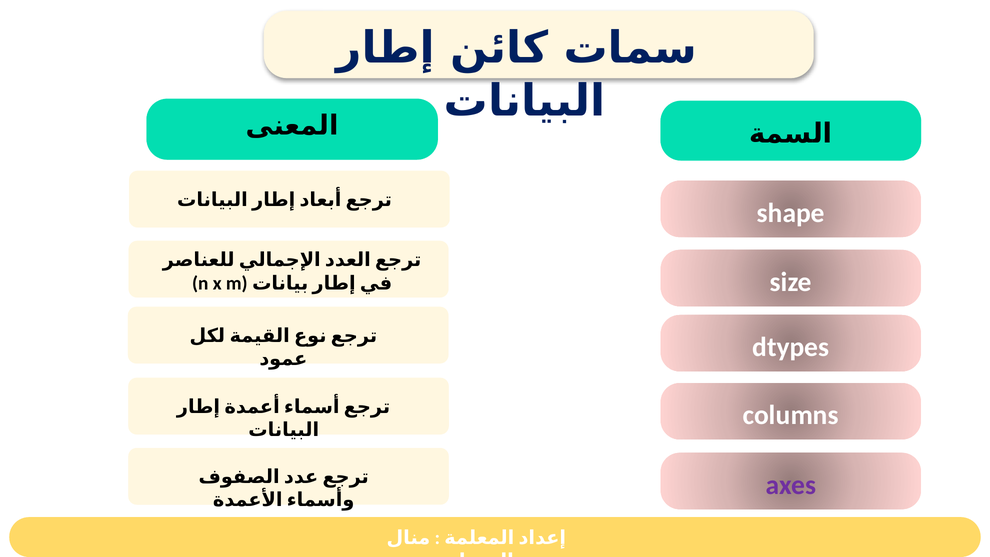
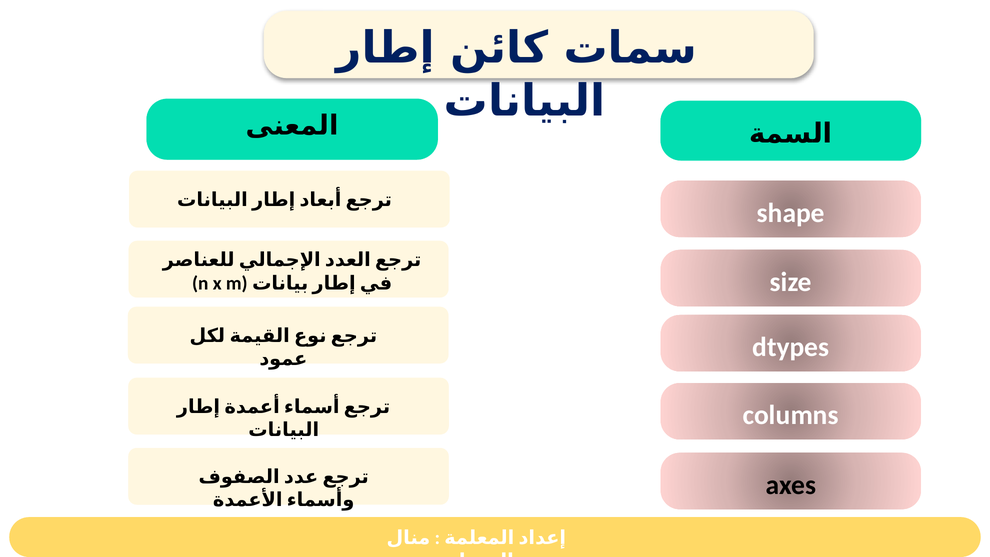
axes colour: purple -> black
